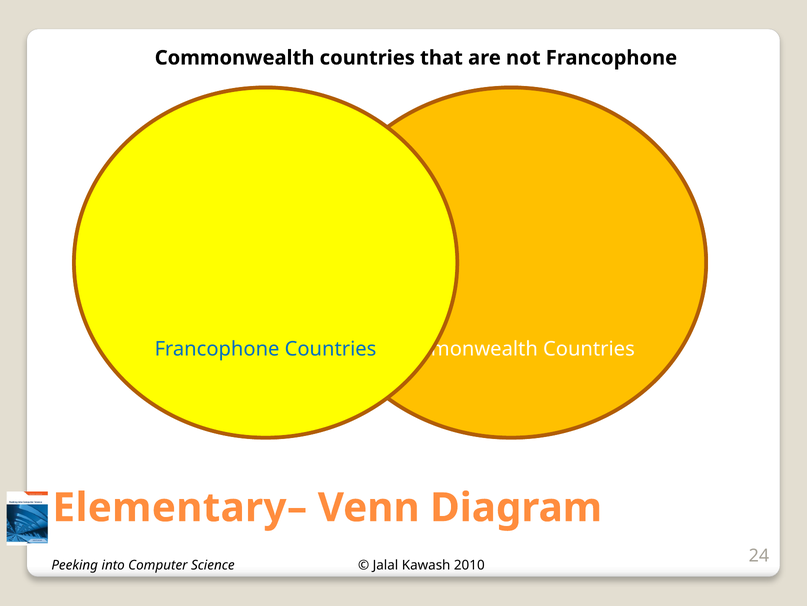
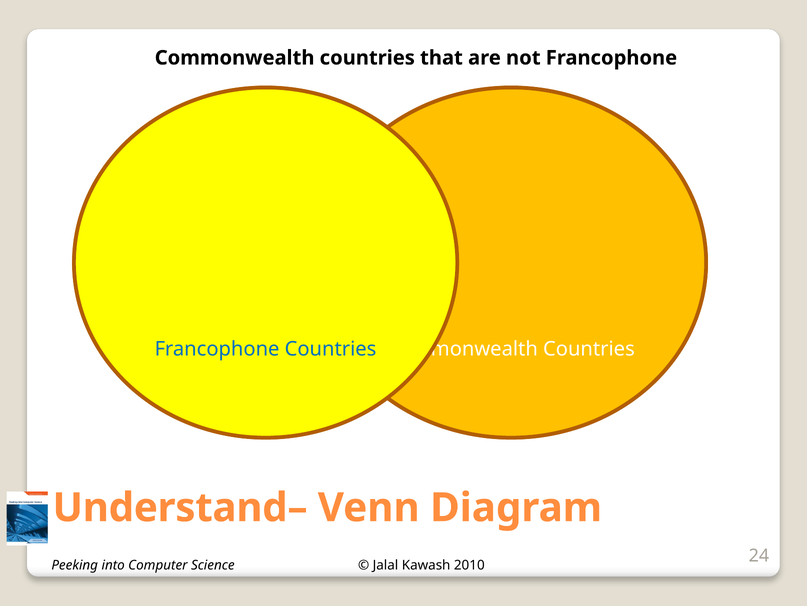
Elementary–: Elementary– -> Understand–
